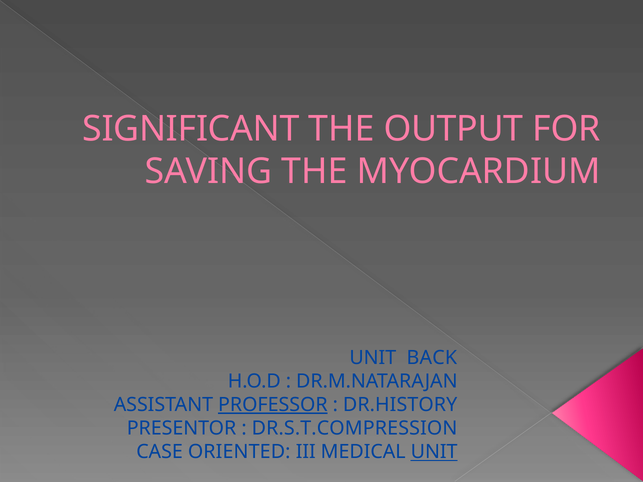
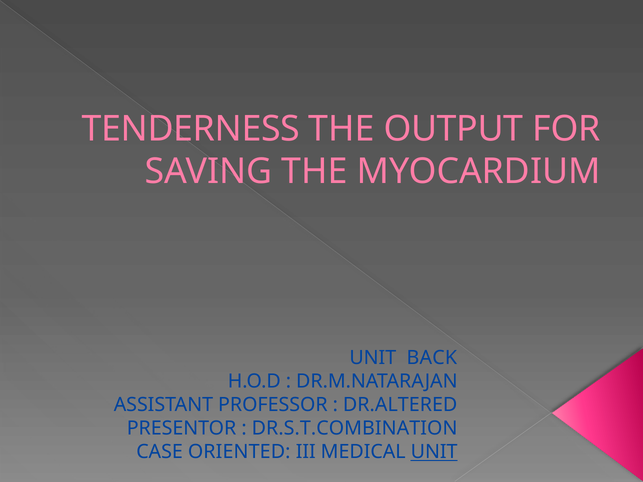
SIGNIFICANT: SIGNIFICANT -> TENDERNESS
PROFESSOR underline: present -> none
DR.HISTORY: DR.HISTORY -> DR.ALTERED
DR.S.T.COMPRESSION: DR.S.T.COMPRESSION -> DR.S.T.COMBINATION
